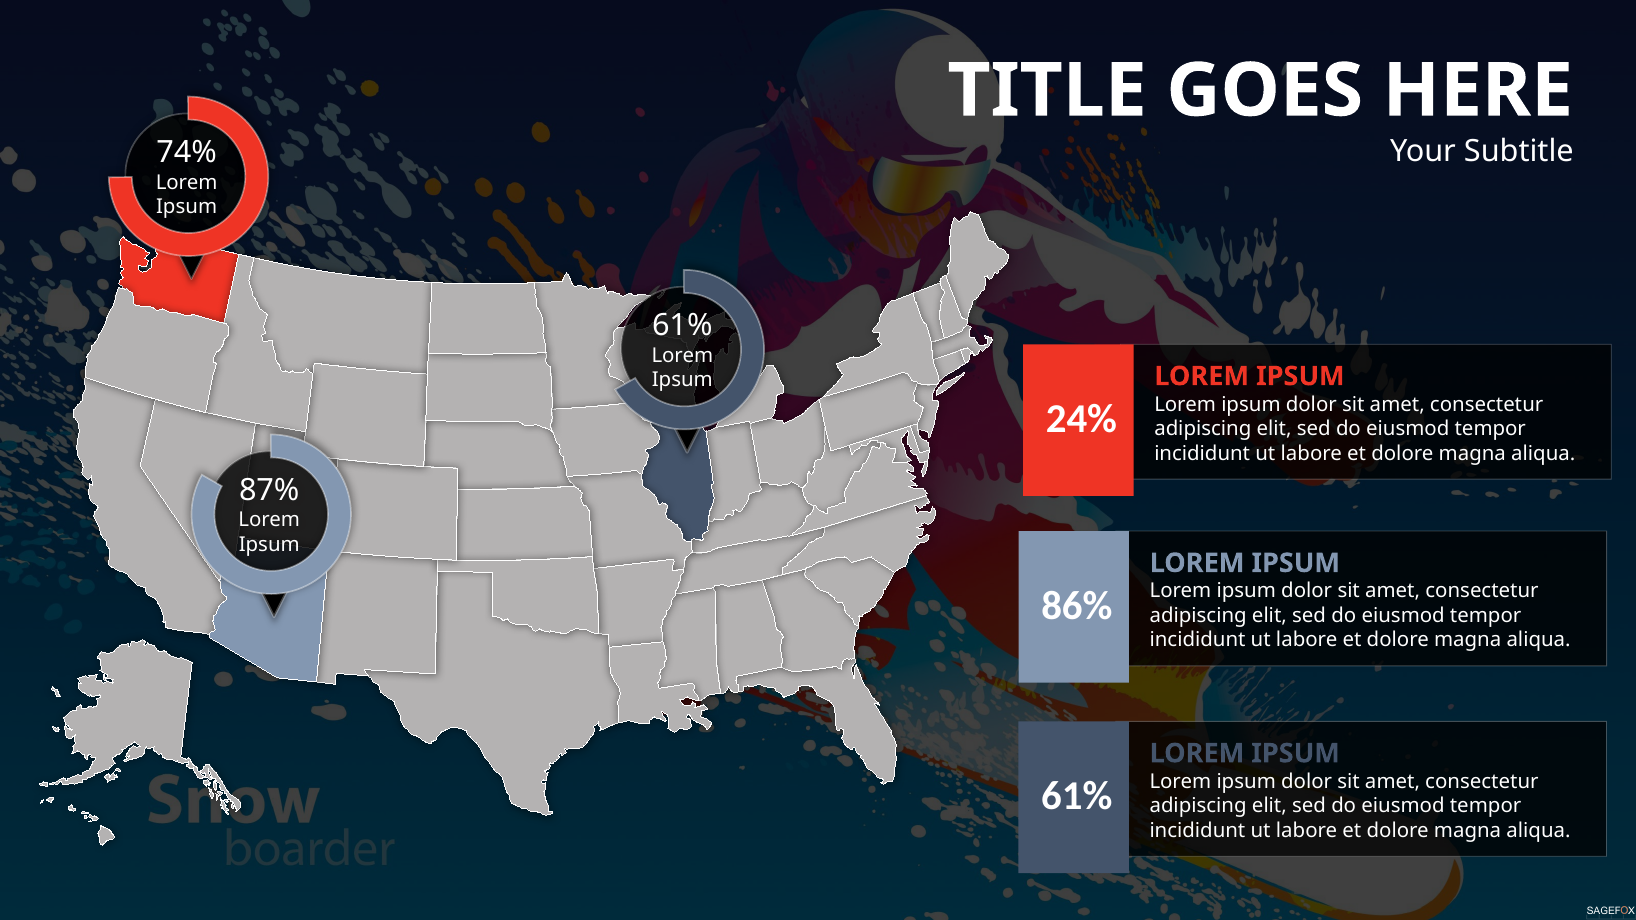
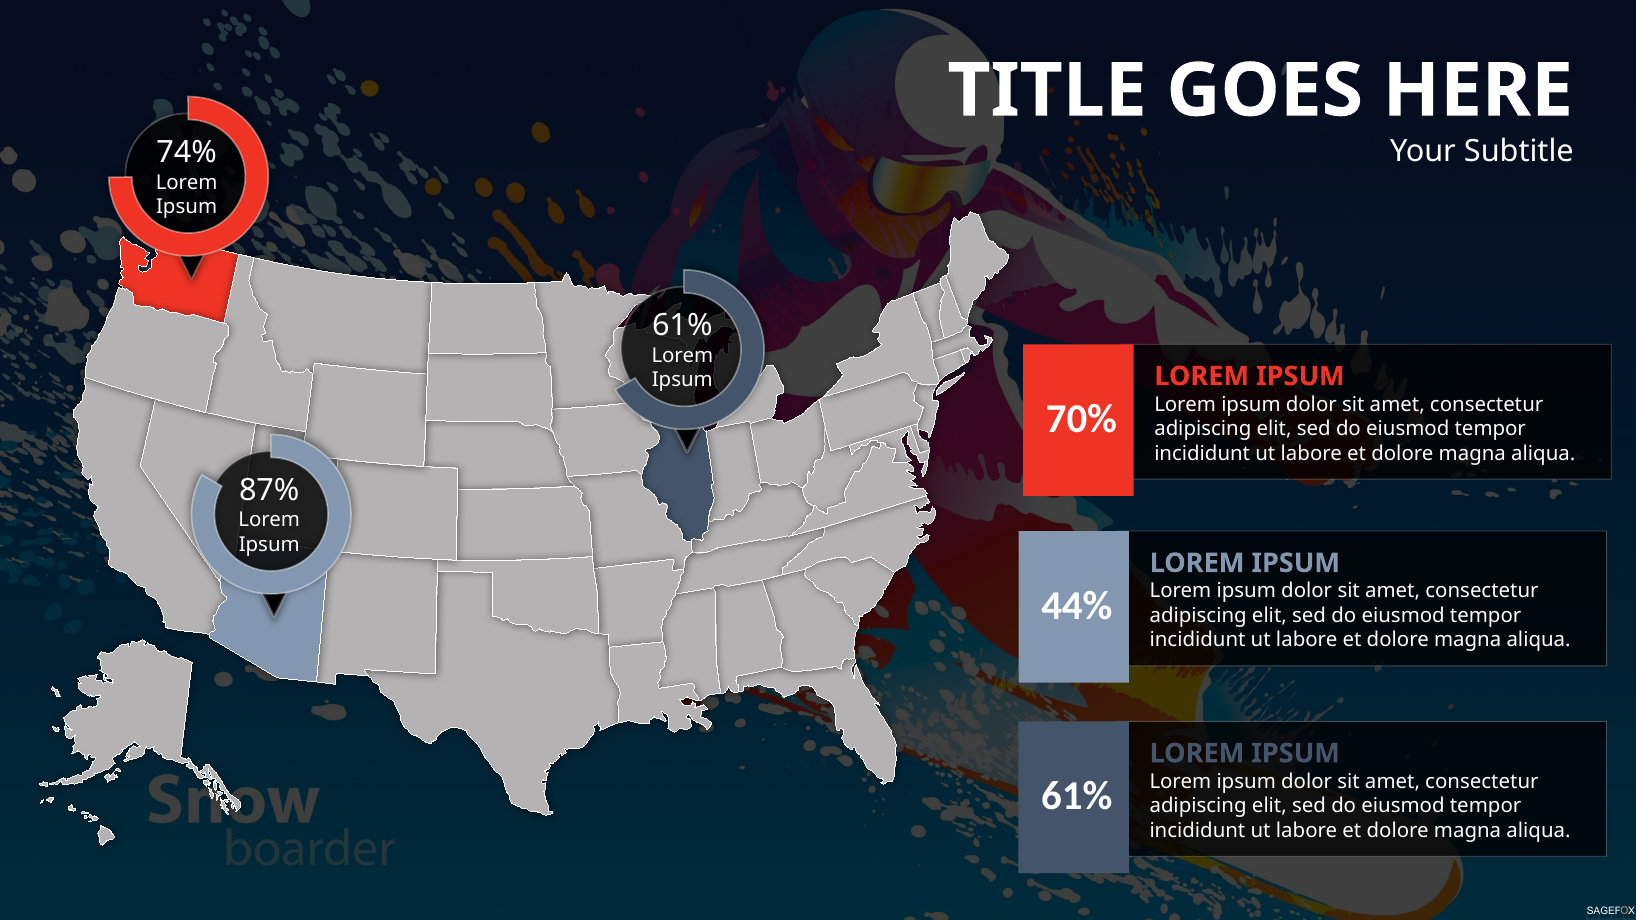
24%: 24% -> 70%
86%: 86% -> 44%
